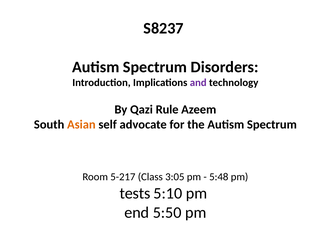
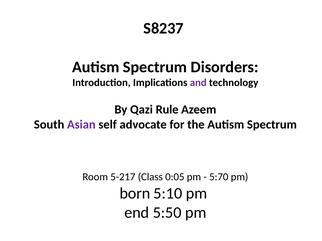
Asian colour: orange -> purple
3:05: 3:05 -> 0:05
5:48: 5:48 -> 5:70
tests: tests -> born
